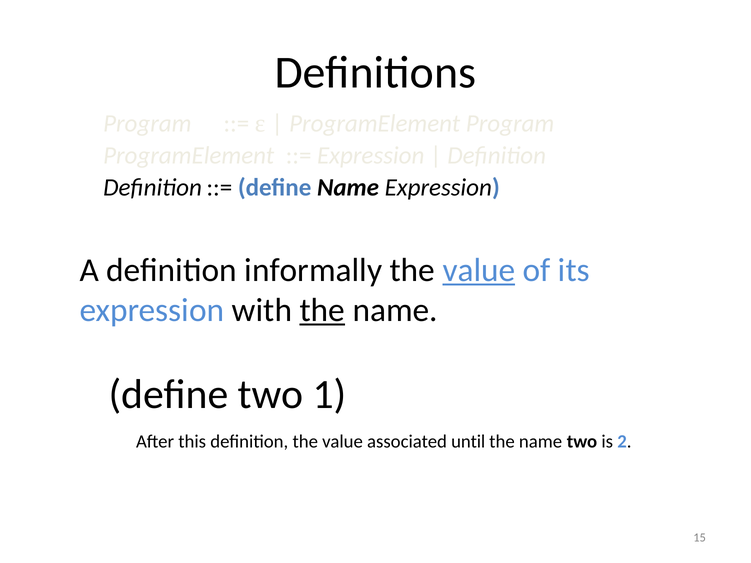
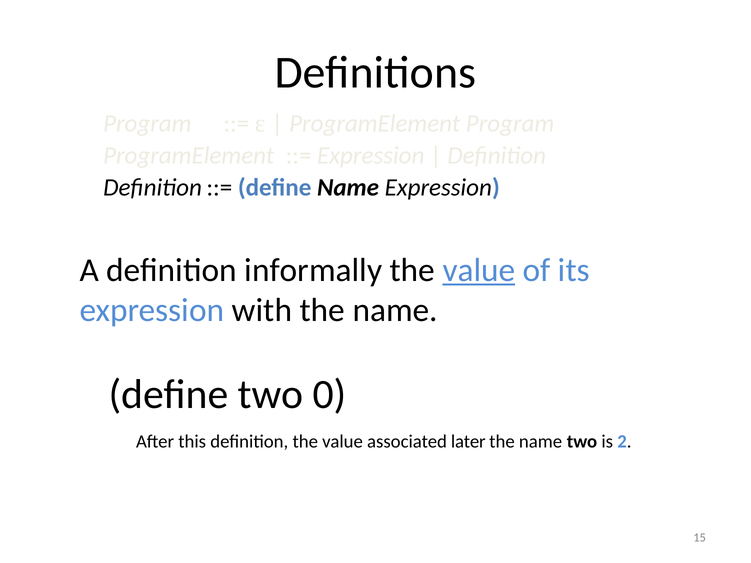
the at (322, 310) underline: present -> none
1: 1 -> 0
until: until -> later
